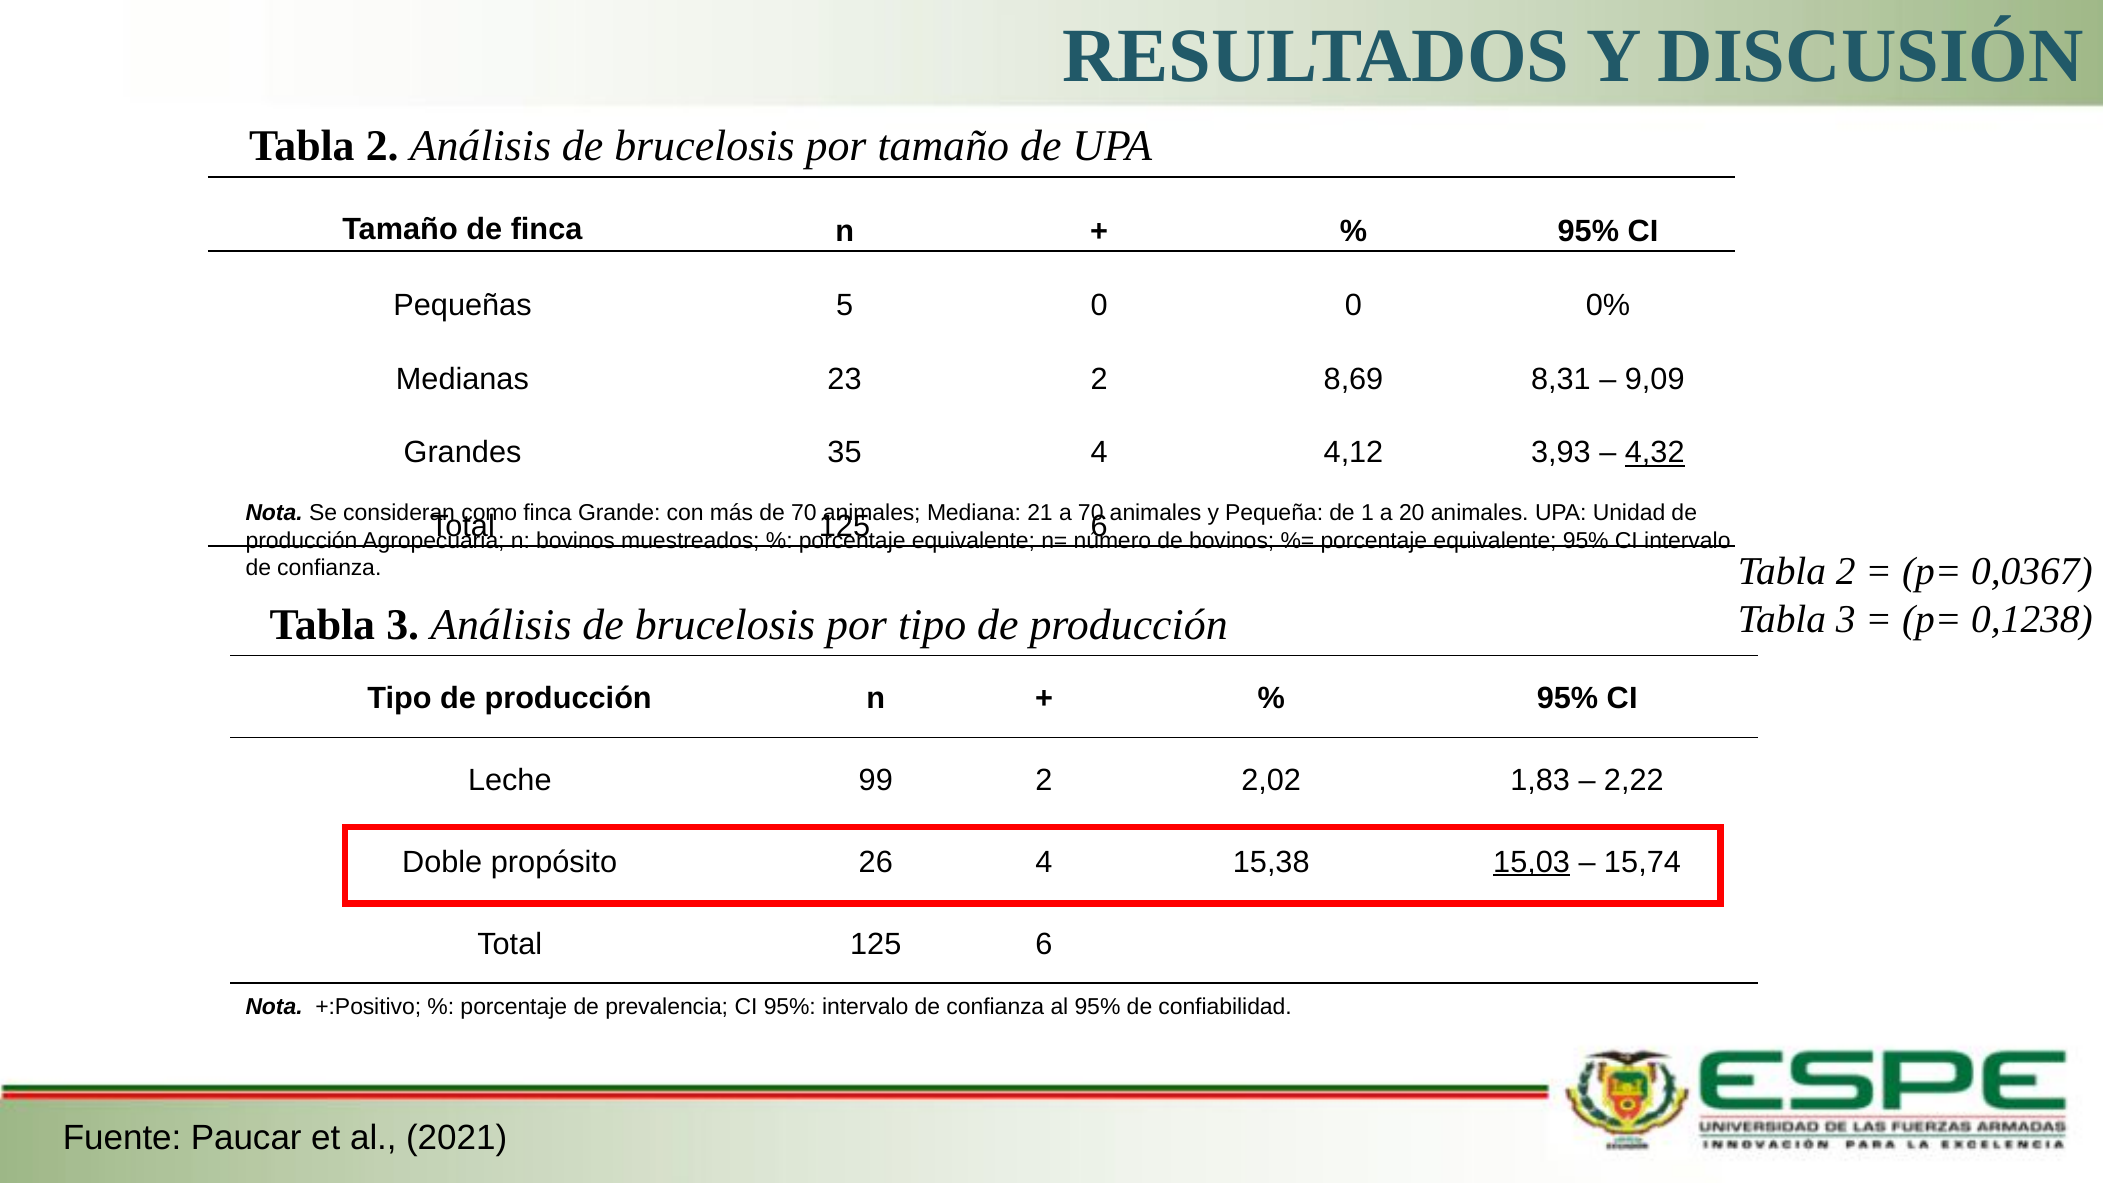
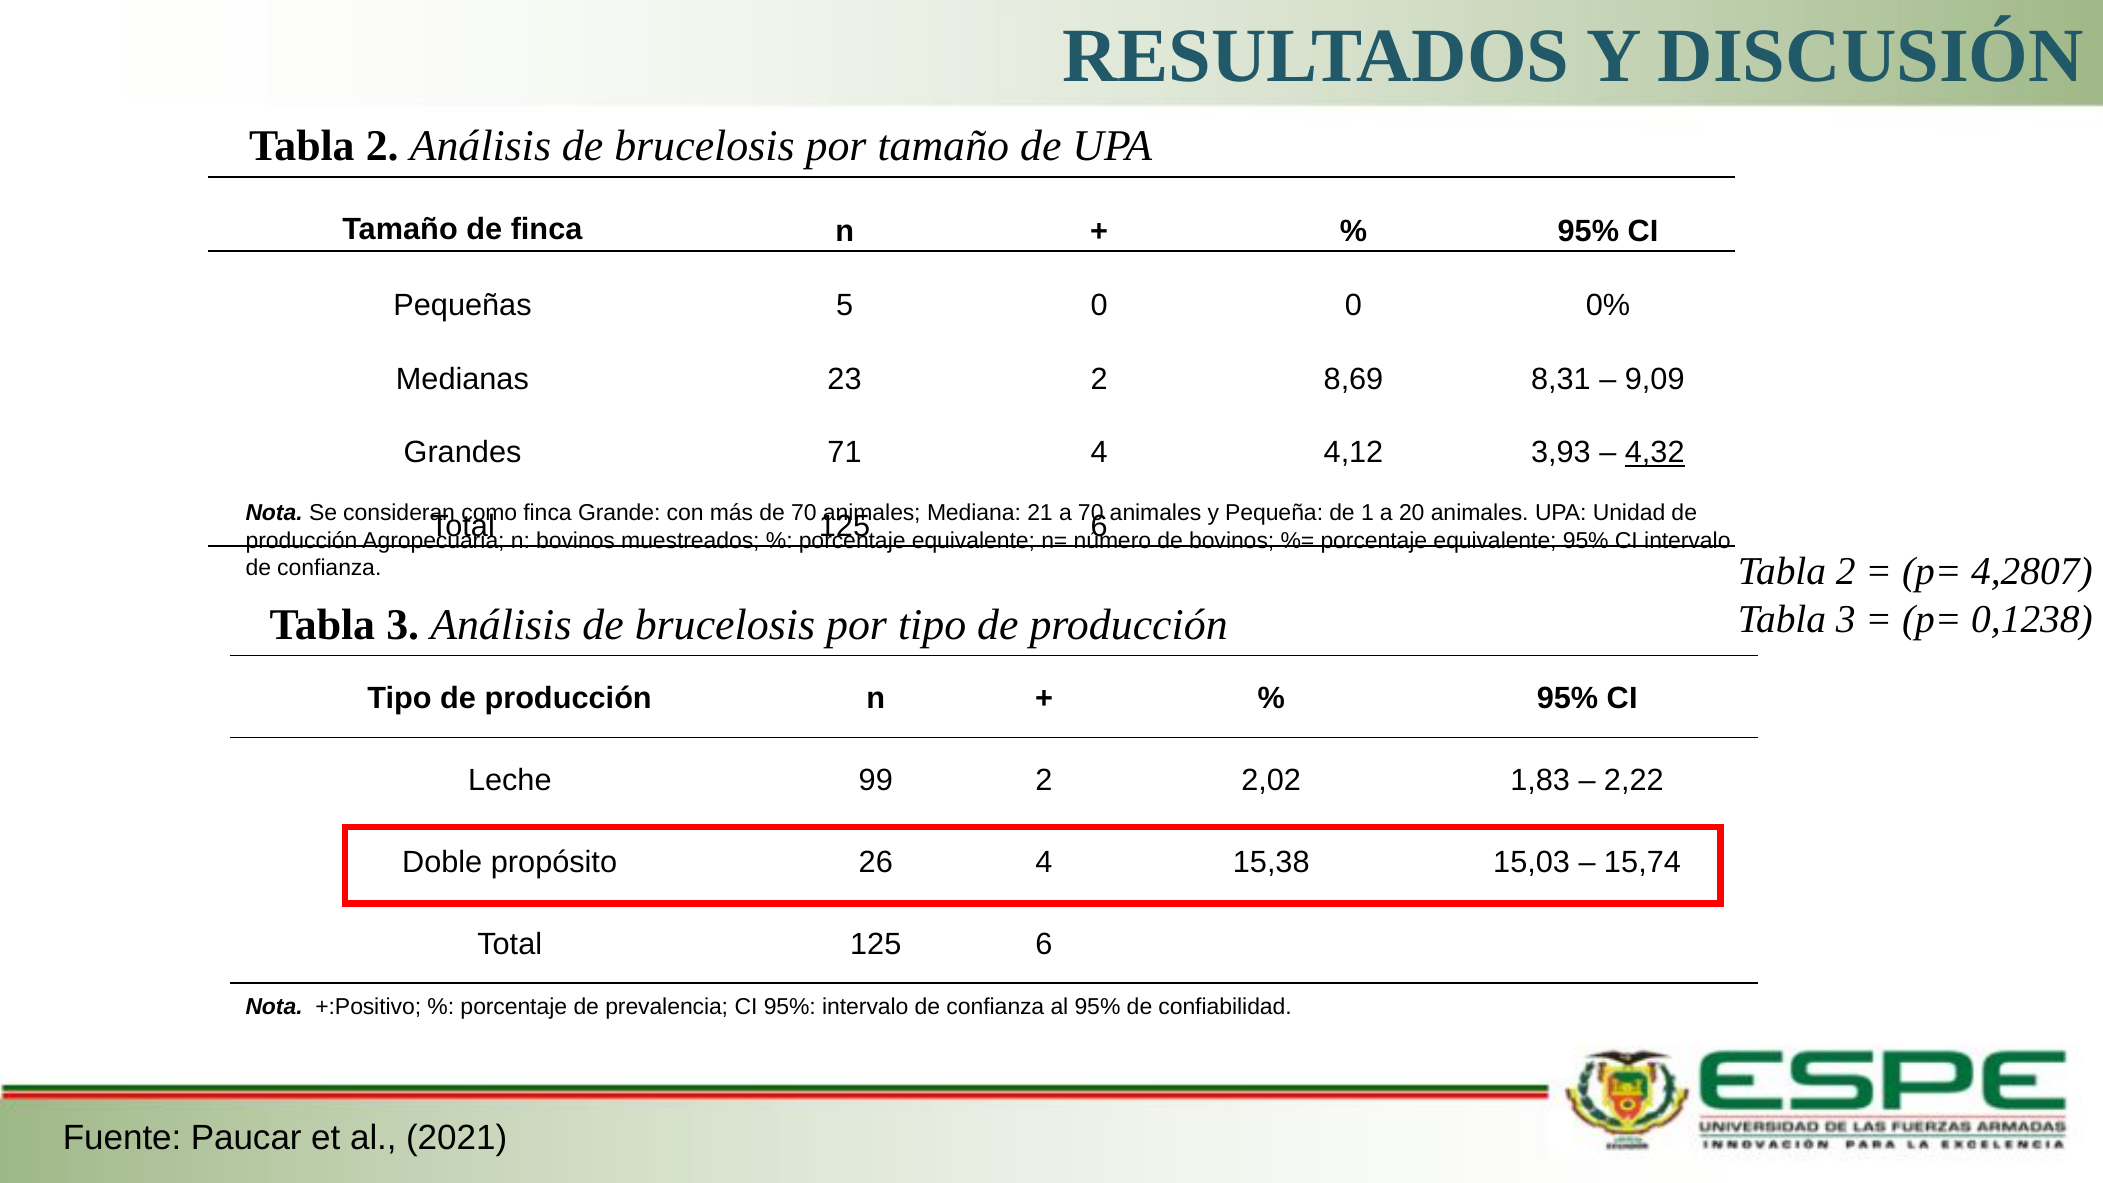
35: 35 -> 71
0,0367: 0,0367 -> 4,2807
15,03 underline: present -> none
